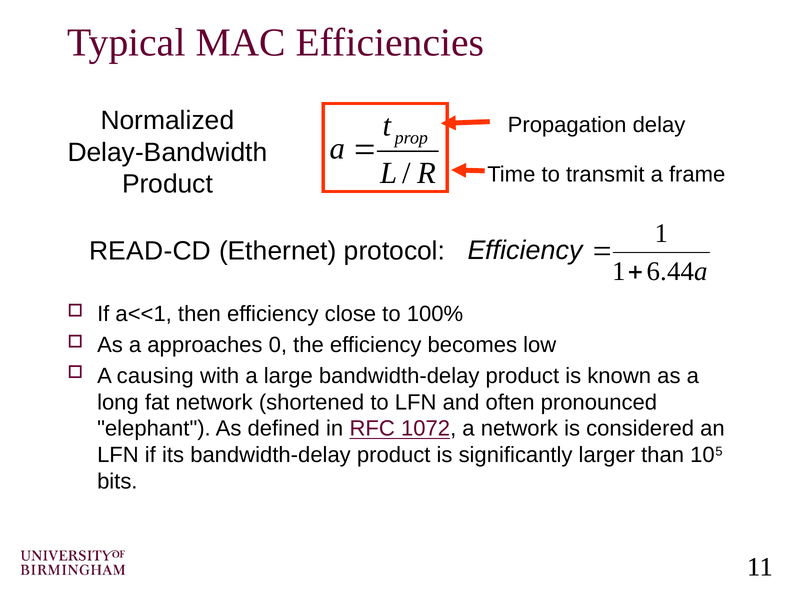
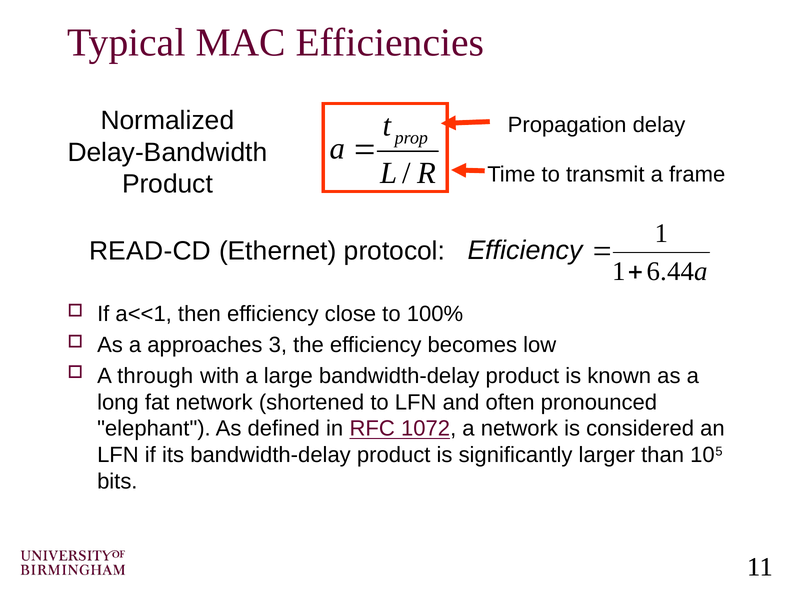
0: 0 -> 3
causing: causing -> through
